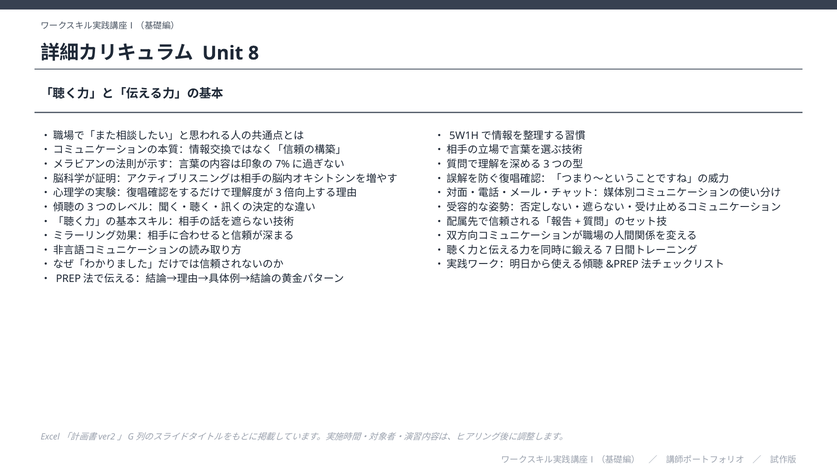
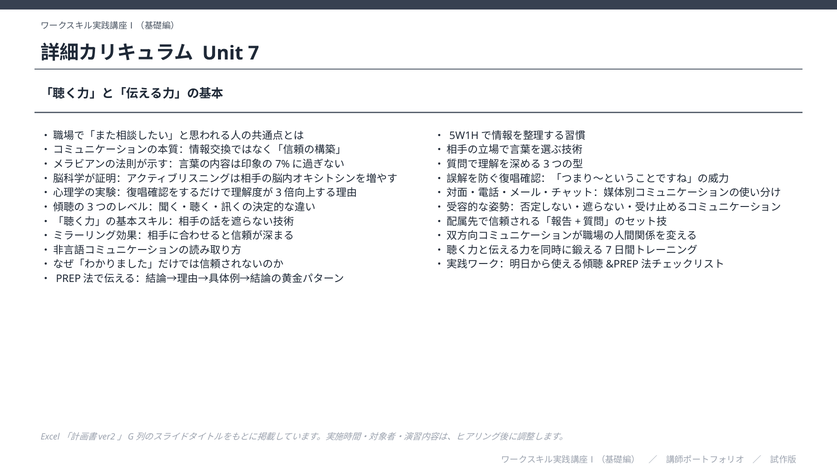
8: 8 -> 7
